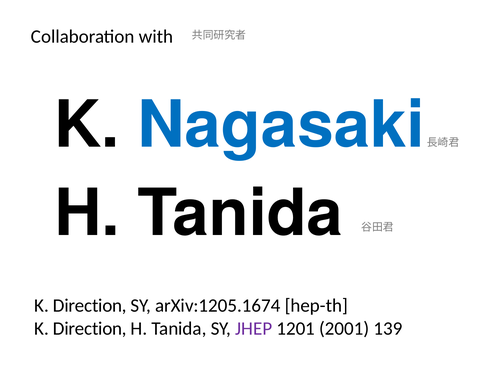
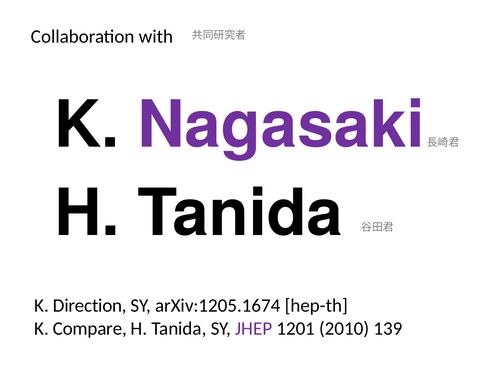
Nagasaki colour: blue -> purple
Direction at (90, 329): Direction -> Compare
2001: 2001 -> 2010
